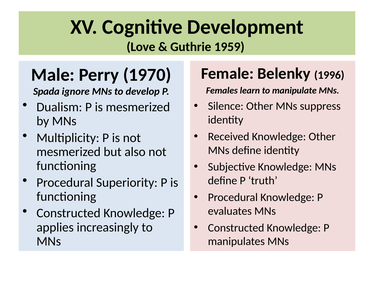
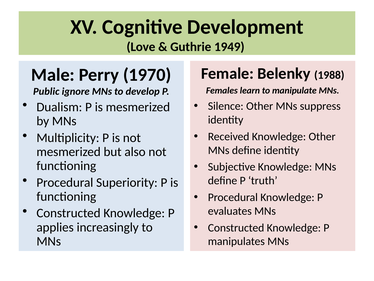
1959: 1959 -> 1949
1996: 1996 -> 1988
Spada: Spada -> Public
